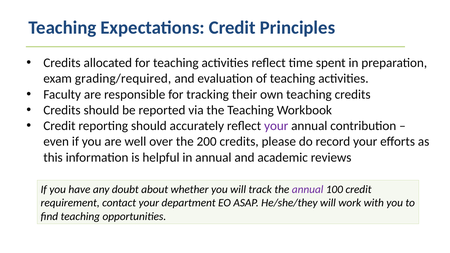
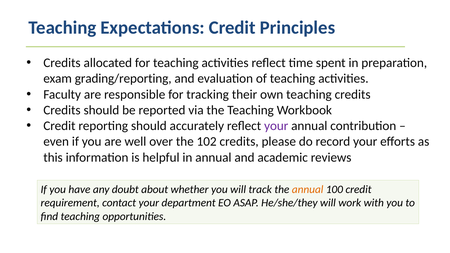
grading/required: grading/required -> grading/reporting
200: 200 -> 102
annual at (308, 189) colour: purple -> orange
